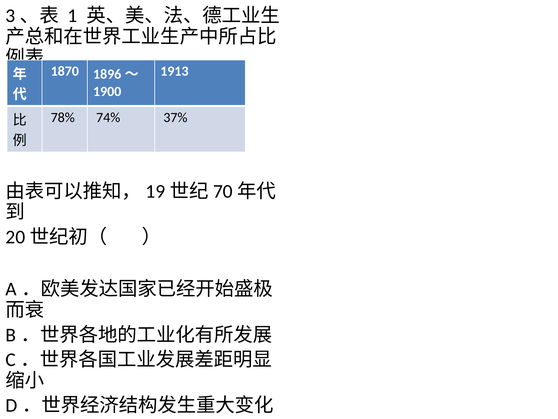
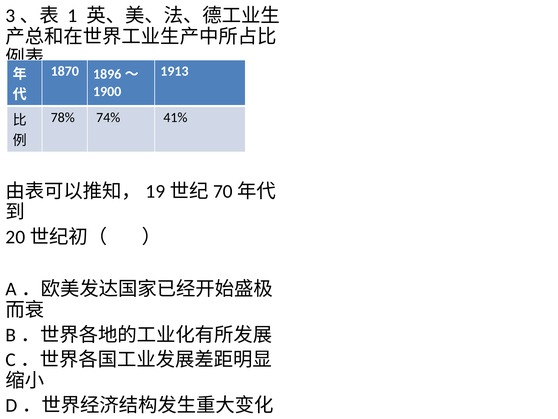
37%: 37% -> 41%
